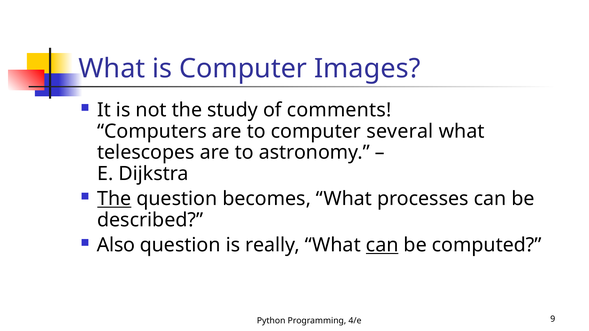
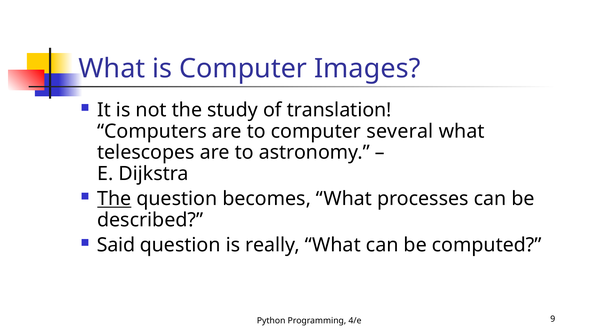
comments: comments -> translation
Also: Also -> Said
can at (382, 245) underline: present -> none
